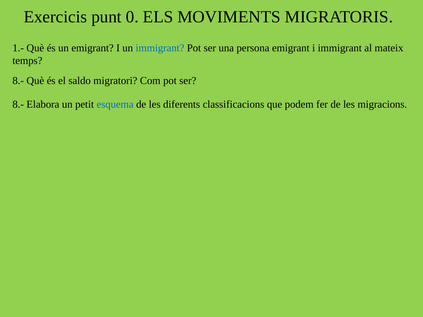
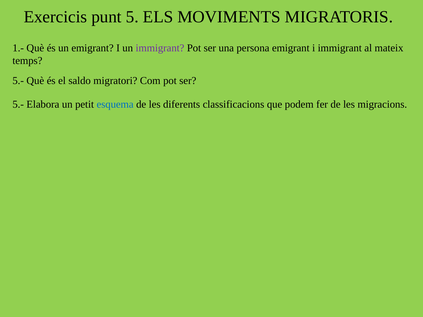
0: 0 -> 5
immigrant at (160, 48) colour: blue -> purple
8.- at (18, 81): 8.- -> 5.-
8.- at (18, 104): 8.- -> 5.-
